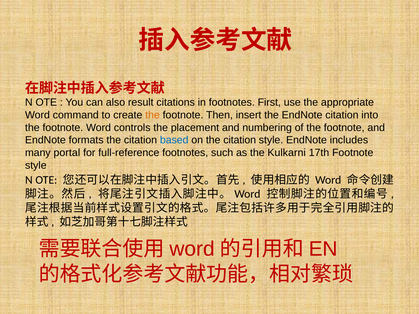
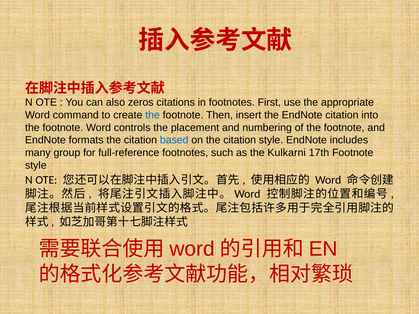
result: result -> zeros
the at (153, 115) colour: orange -> blue
portal: portal -> group
